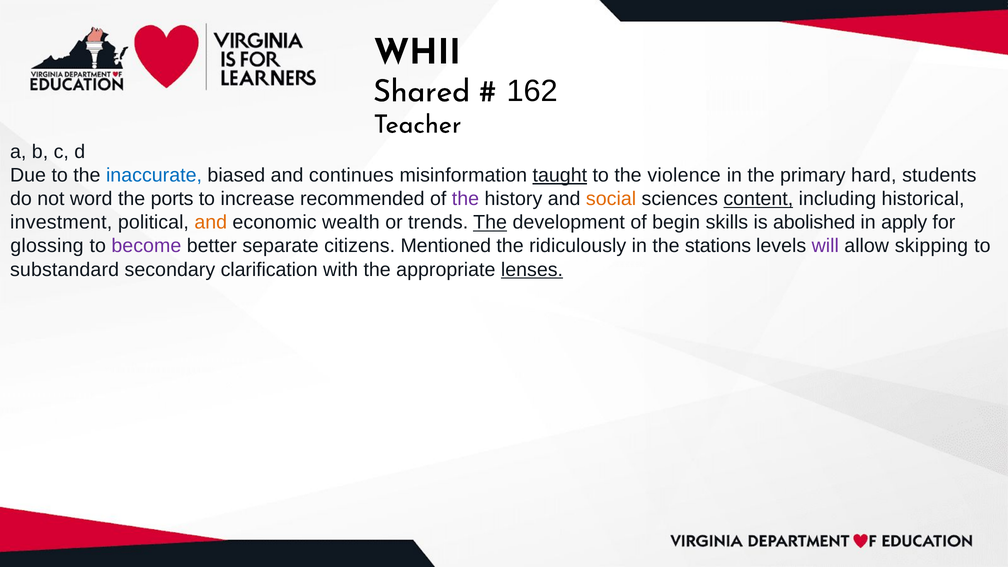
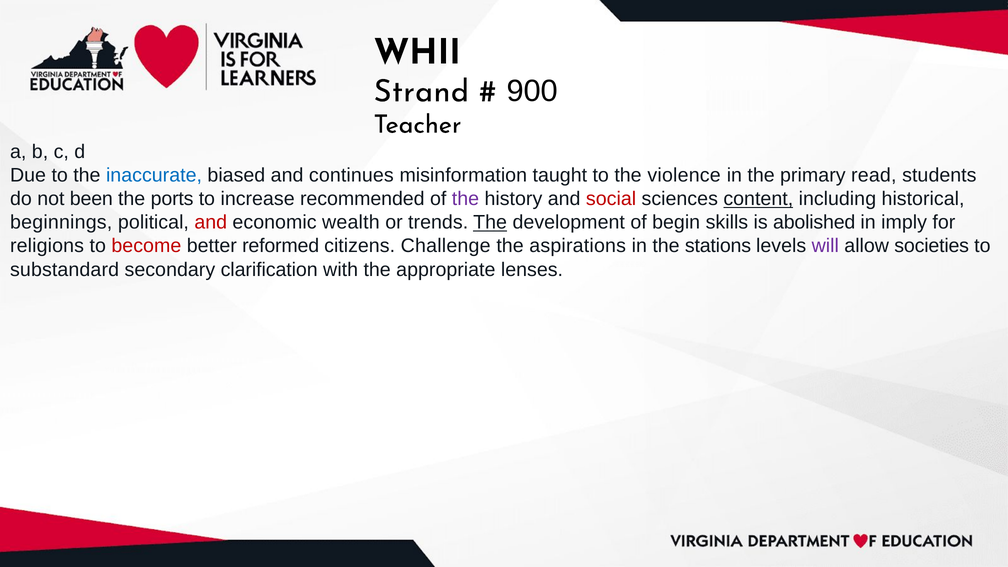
Shared: Shared -> Strand
162: 162 -> 900
taught underline: present -> none
hard: hard -> read
word: word -> been
social colour: orange -> red
investment: investment -> beginnings
and at (211, 222) colour: orange -> red
apply: apply -> imply
glossing: glossing -> religions
become colour: purple -> red
separate: separate -> reformed
Mentioned: Mentioned -> Challenge
ridiculously: ridiculously -> aspirations
skipping: skipping -> societies
lenses underline: present -> none
